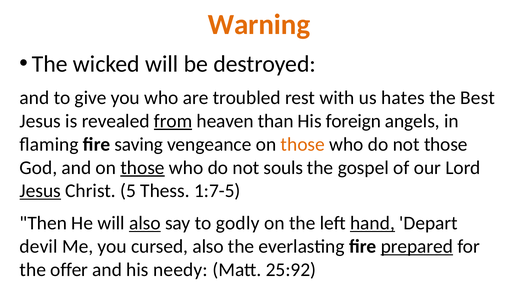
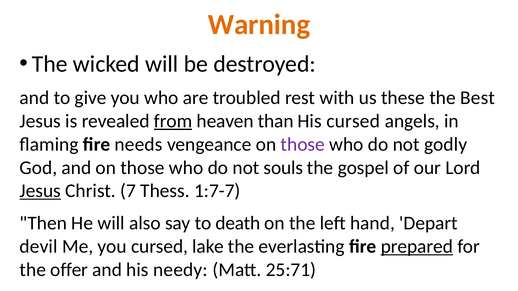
hates: hates -> these
His foreign: foreign -> cursed
saving: saving -> needs
those at (303, 145) colour: orange -> purple
not those: those -> godly
those at (143, 168) underline: present -> none
5: 5 -> 7
1:7-5: 1:7-5 -> 1:7-7
also at (145, 224) underline: present -> none
godly: godly -> death
hand underline: present -> none
cursed also: also -> lake
25:92: 25:92 -> 25:71
